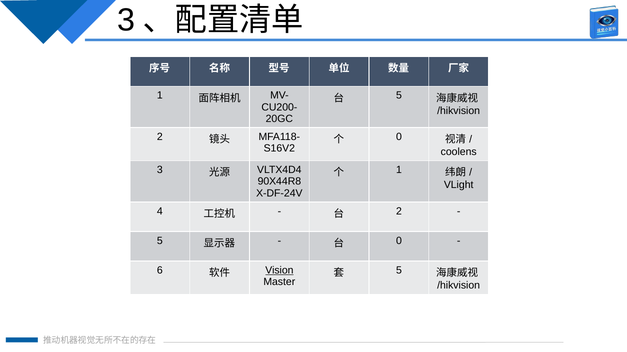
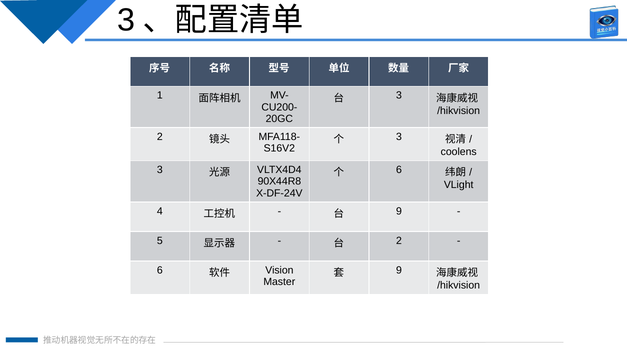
5 at (399, 96): 5 -> 3
0 at (399, 137): 0 -> 3
1 at (399, 170): 1 -> 6
2 at (399, 212): 2 -> 9
0 at (399, 241): 0 -> 2
Vision underline: present -> none
5 at (399, 271): 5 -> 9
